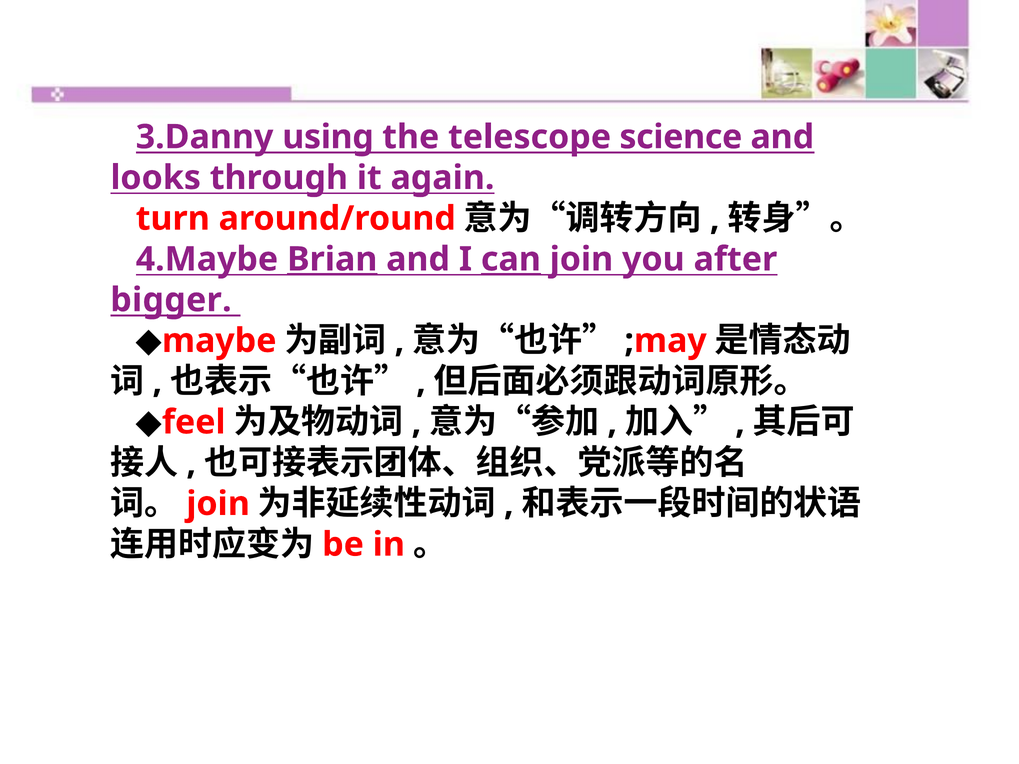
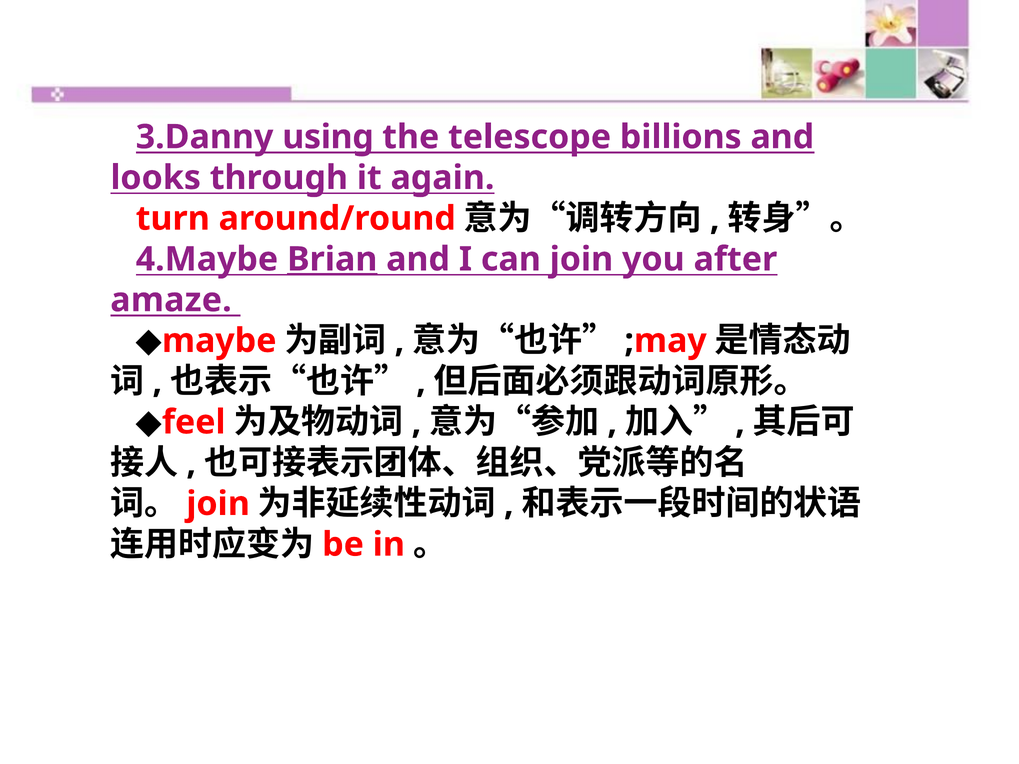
science: science -> billions
can underline: present -> none
bigger: bigger -> amaze
